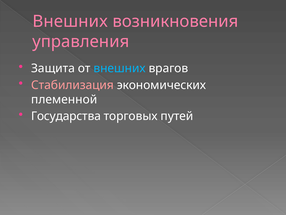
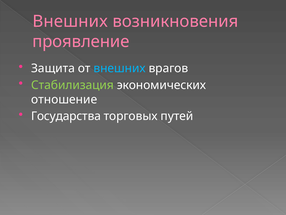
управления: управления -> проявление
Стабилизация colour: pink -> light green
племенной: племенной -> отношение
